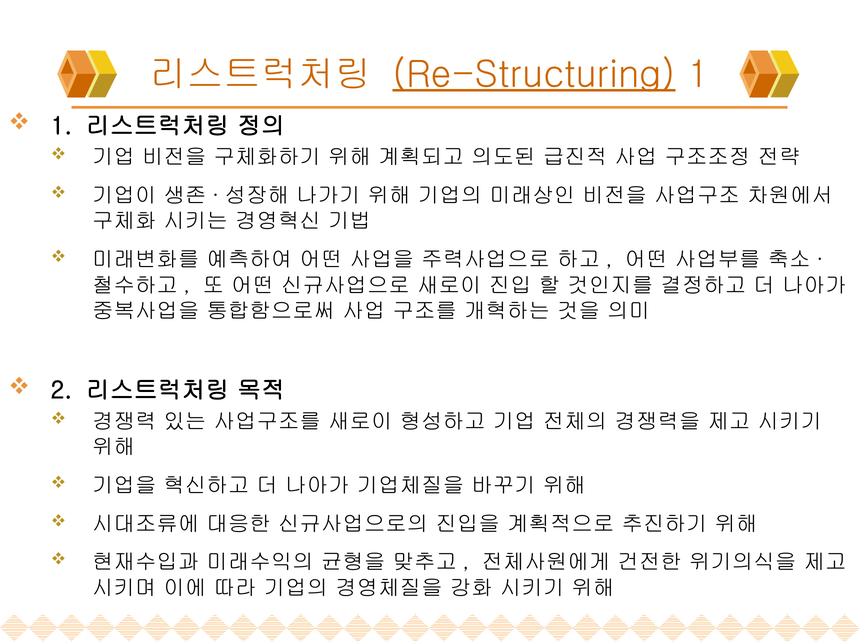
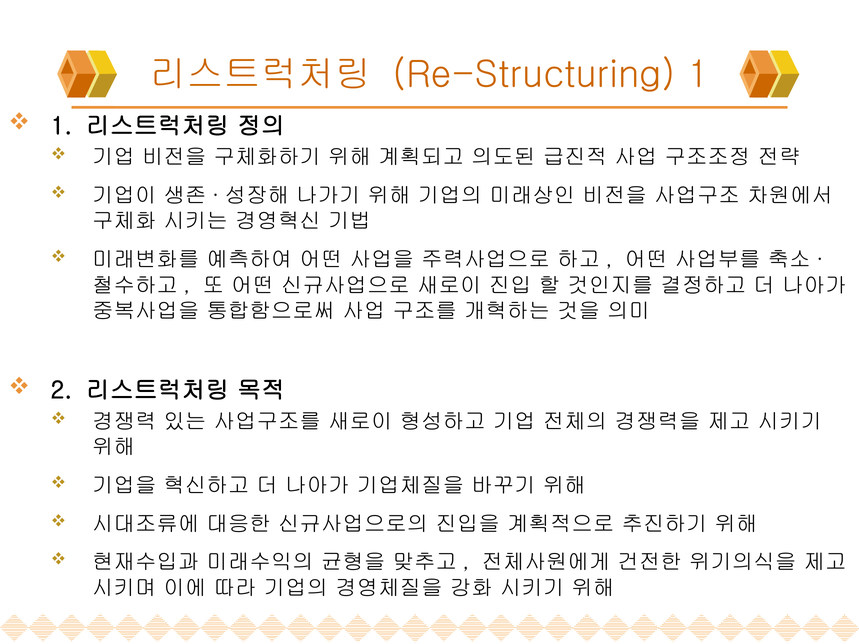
Re-Structuring underline: present -> none
